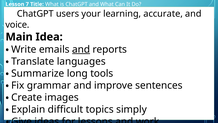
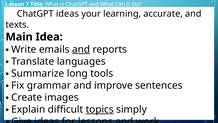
ChatGPT users: users -> ideas
voice: voice -> texts
topics underline: none -> present
